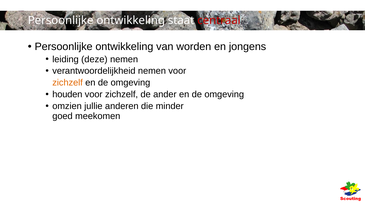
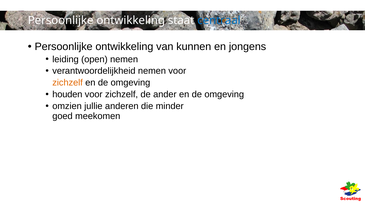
centraal colour: red -> blue
worden: worden -> kunnen
deze: deze -> open
